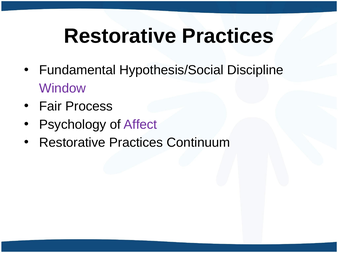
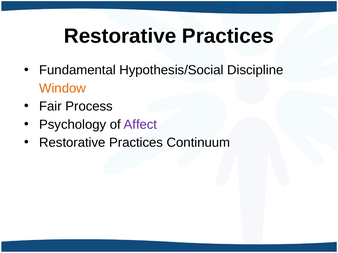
Window colour: purple -> orange
